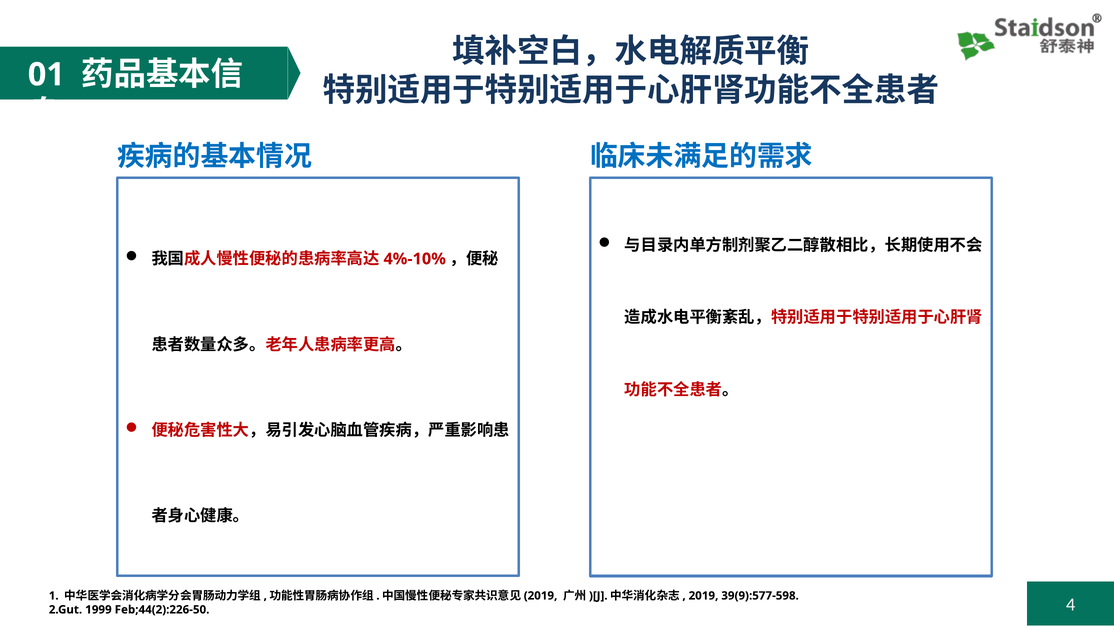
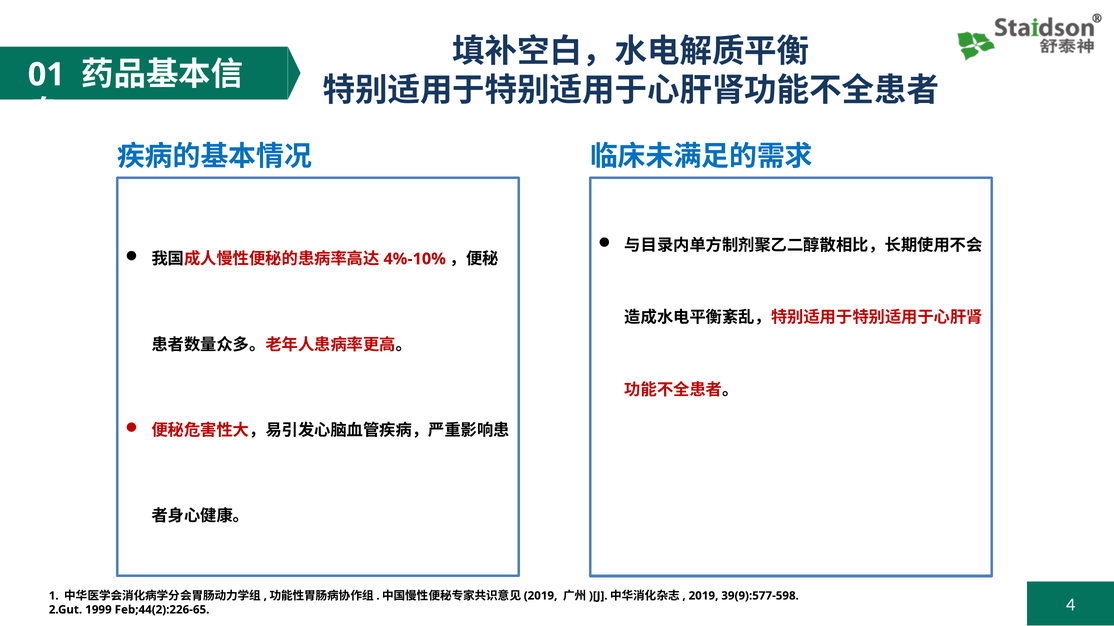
Feb;44(2):226-50: Feb;44(2):226-50 -> Feb;44(2):226-65
